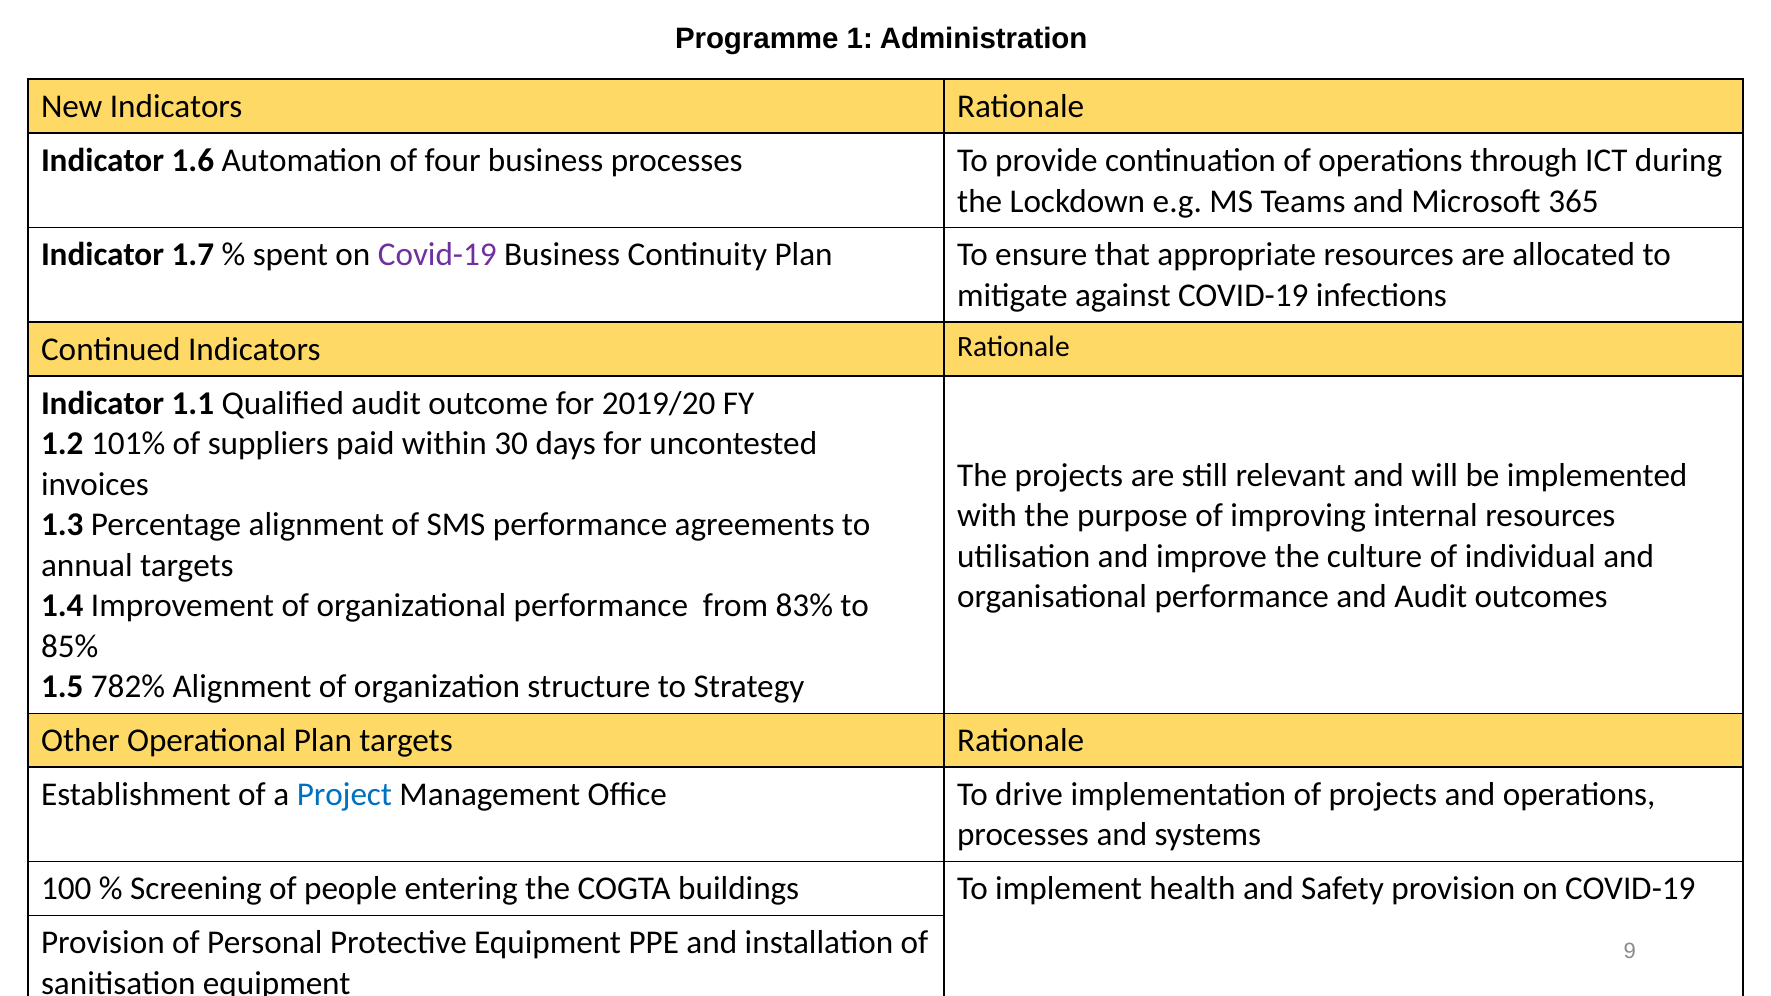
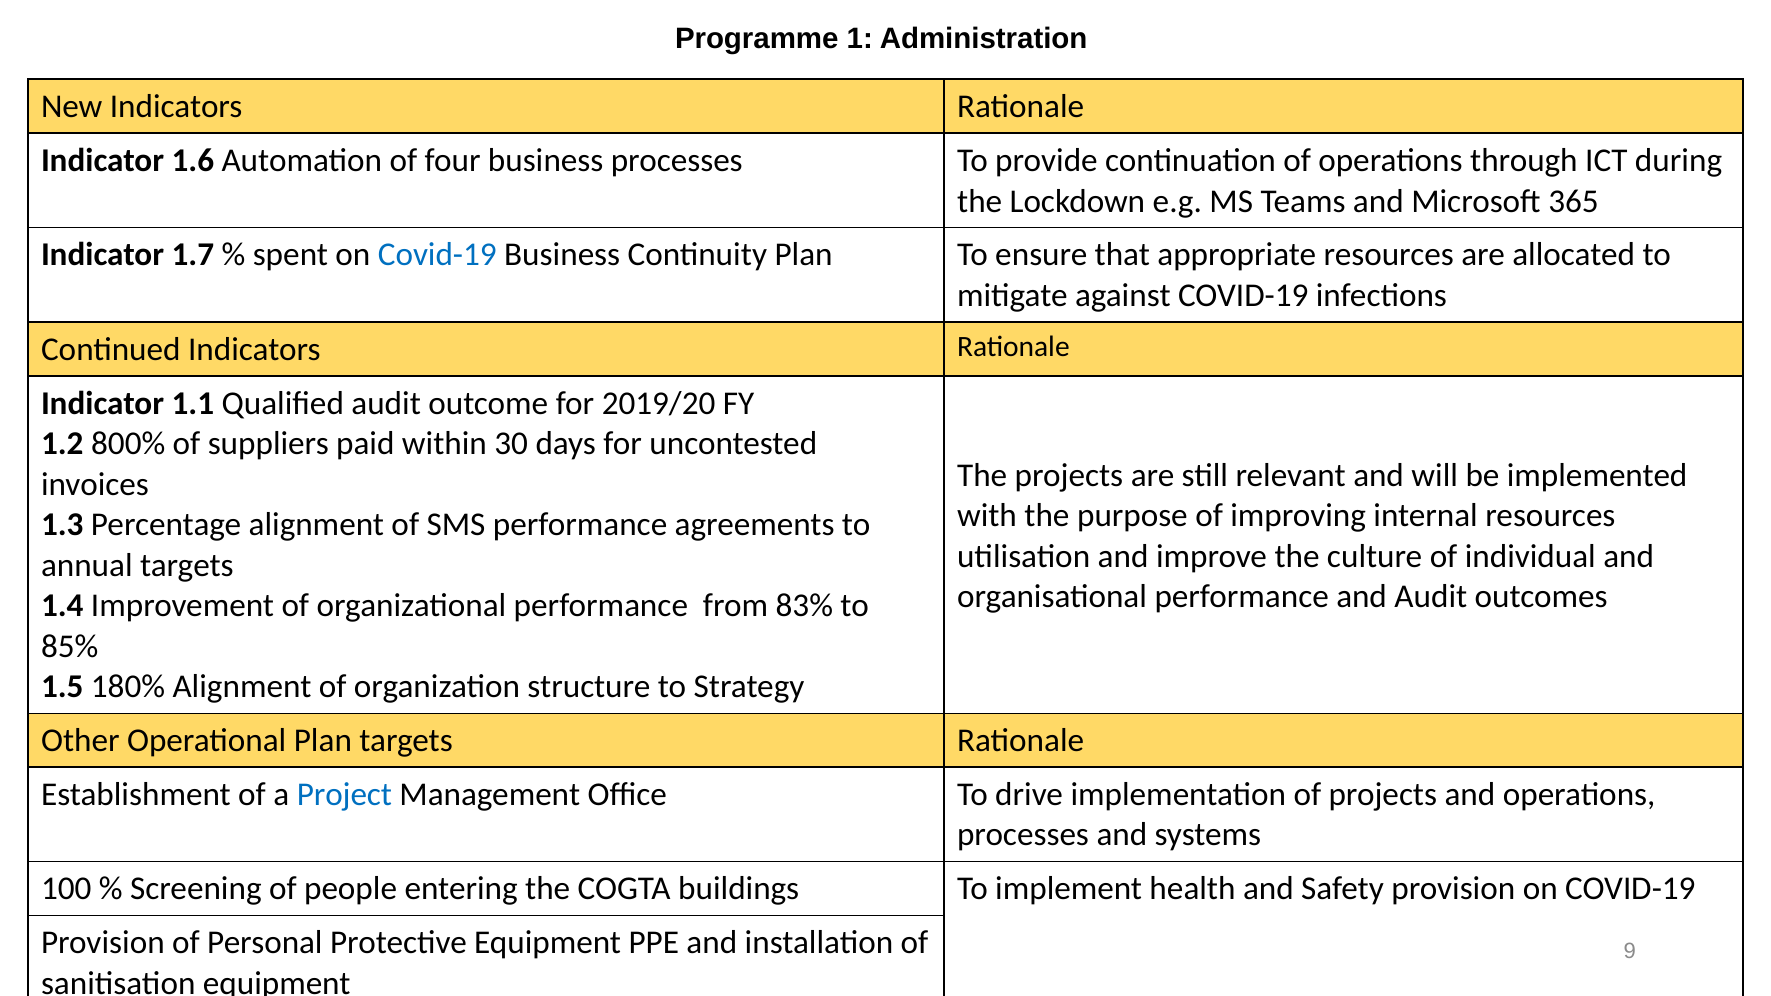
Covid-19 at (437, 255) colour: purple -> blue
101%: 101% -> 800%
782%: 782% -> 180%
